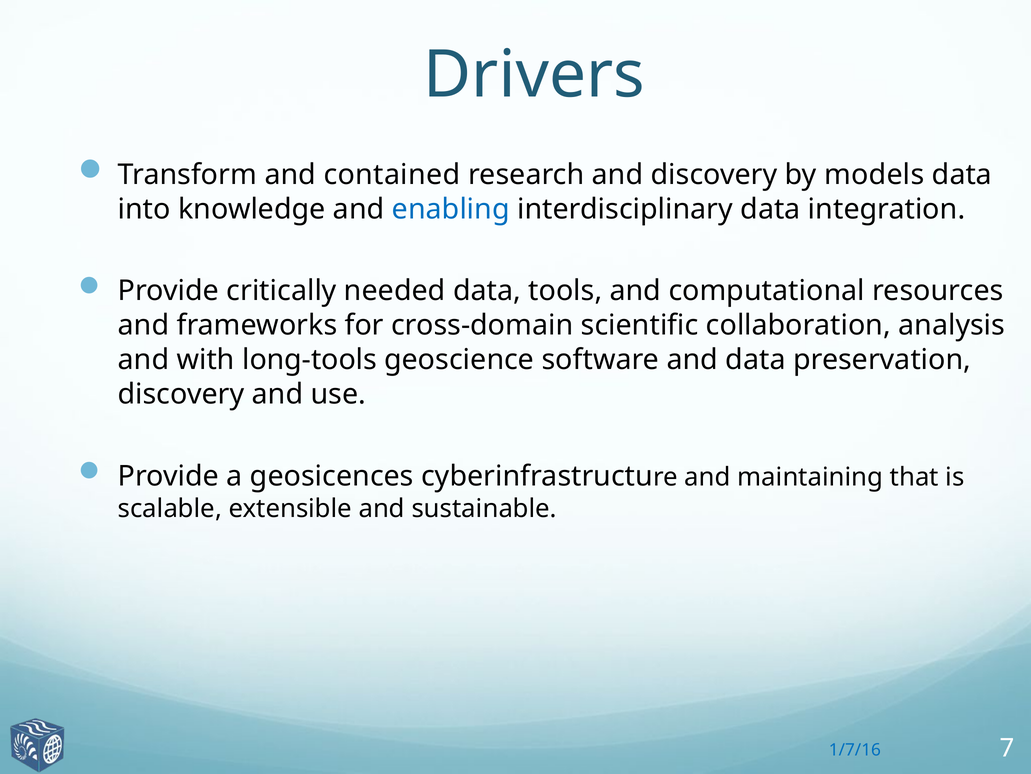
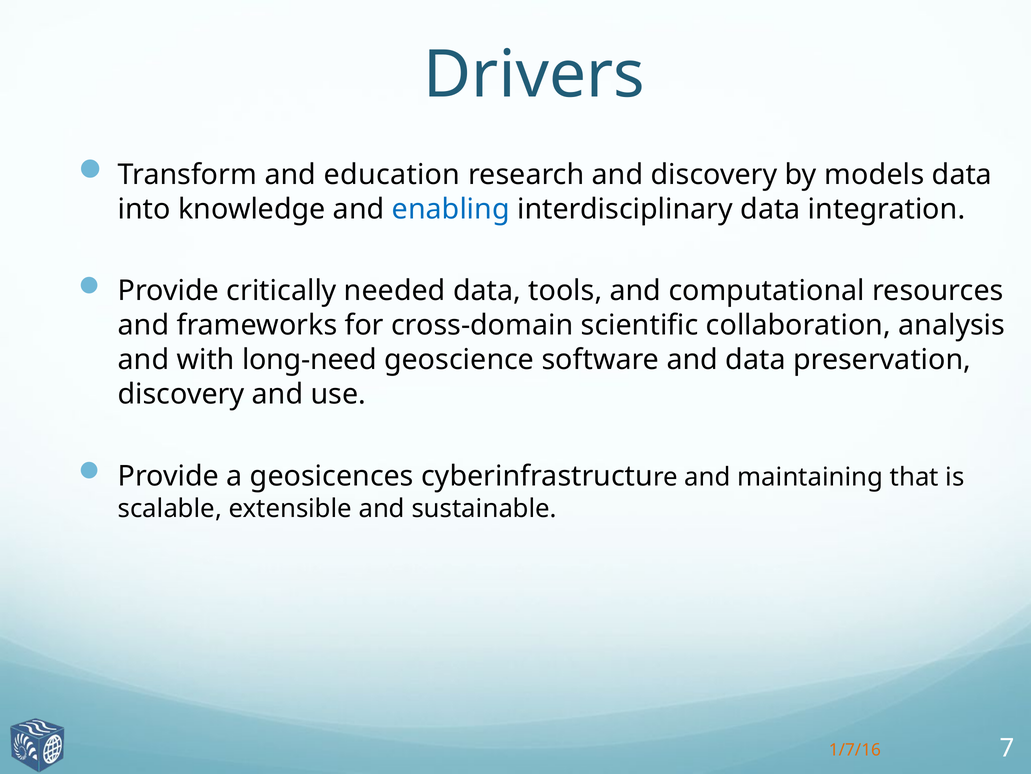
contained: contained -> education
long-tools: long-tools -> long-need
1/7/16 colour: blue -> orange
